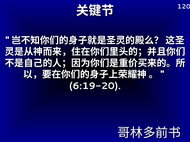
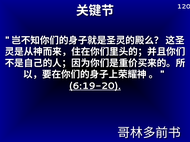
6:19-20 underline: none -> present
